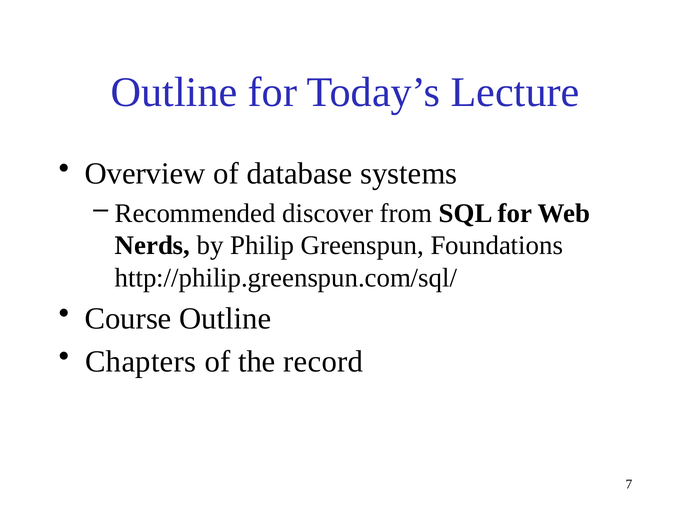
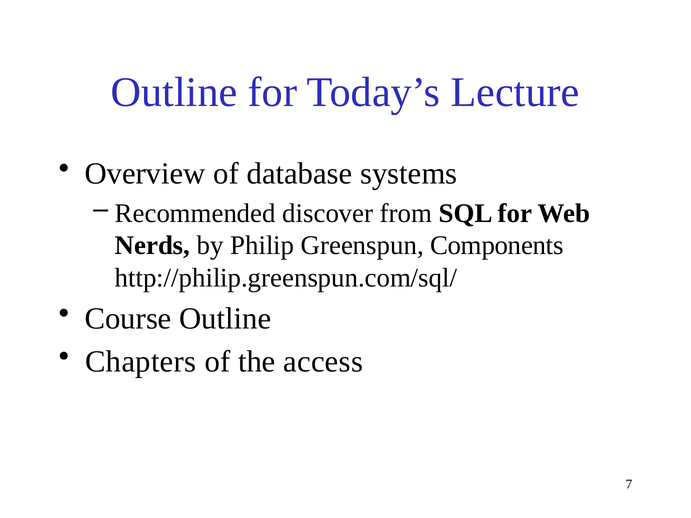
Foundations: Foundations -> Components
record: record -> access
